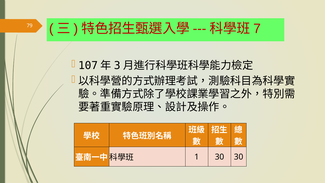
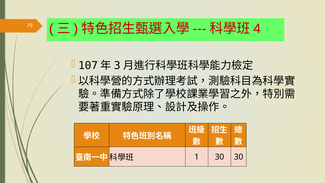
7: 7 -> 4
